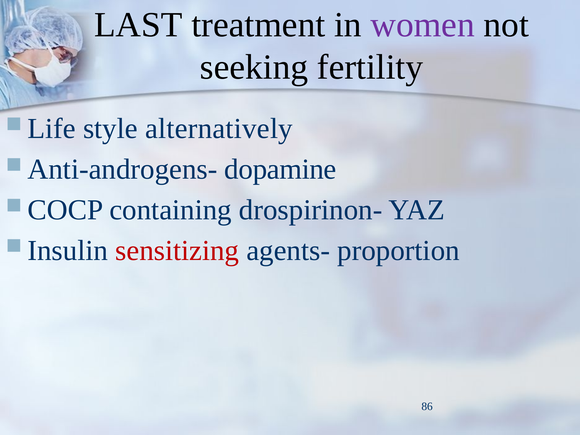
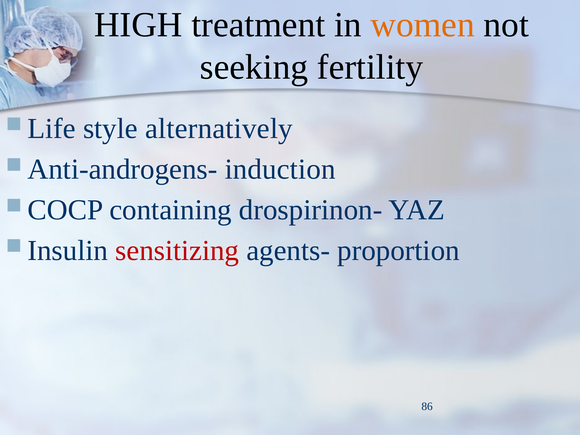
LAST: LAST -> HIGH
women colour: purple -> orange
dopamine: dopamine -> induction
